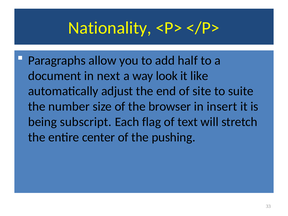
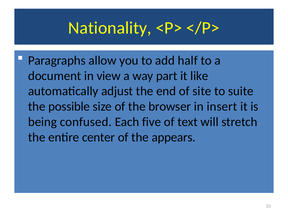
next: next -> view
look: look -> part
number: number -> possible
subscript: subscript -> confused
flag: flag -> five
pushing: pushing -> appears
